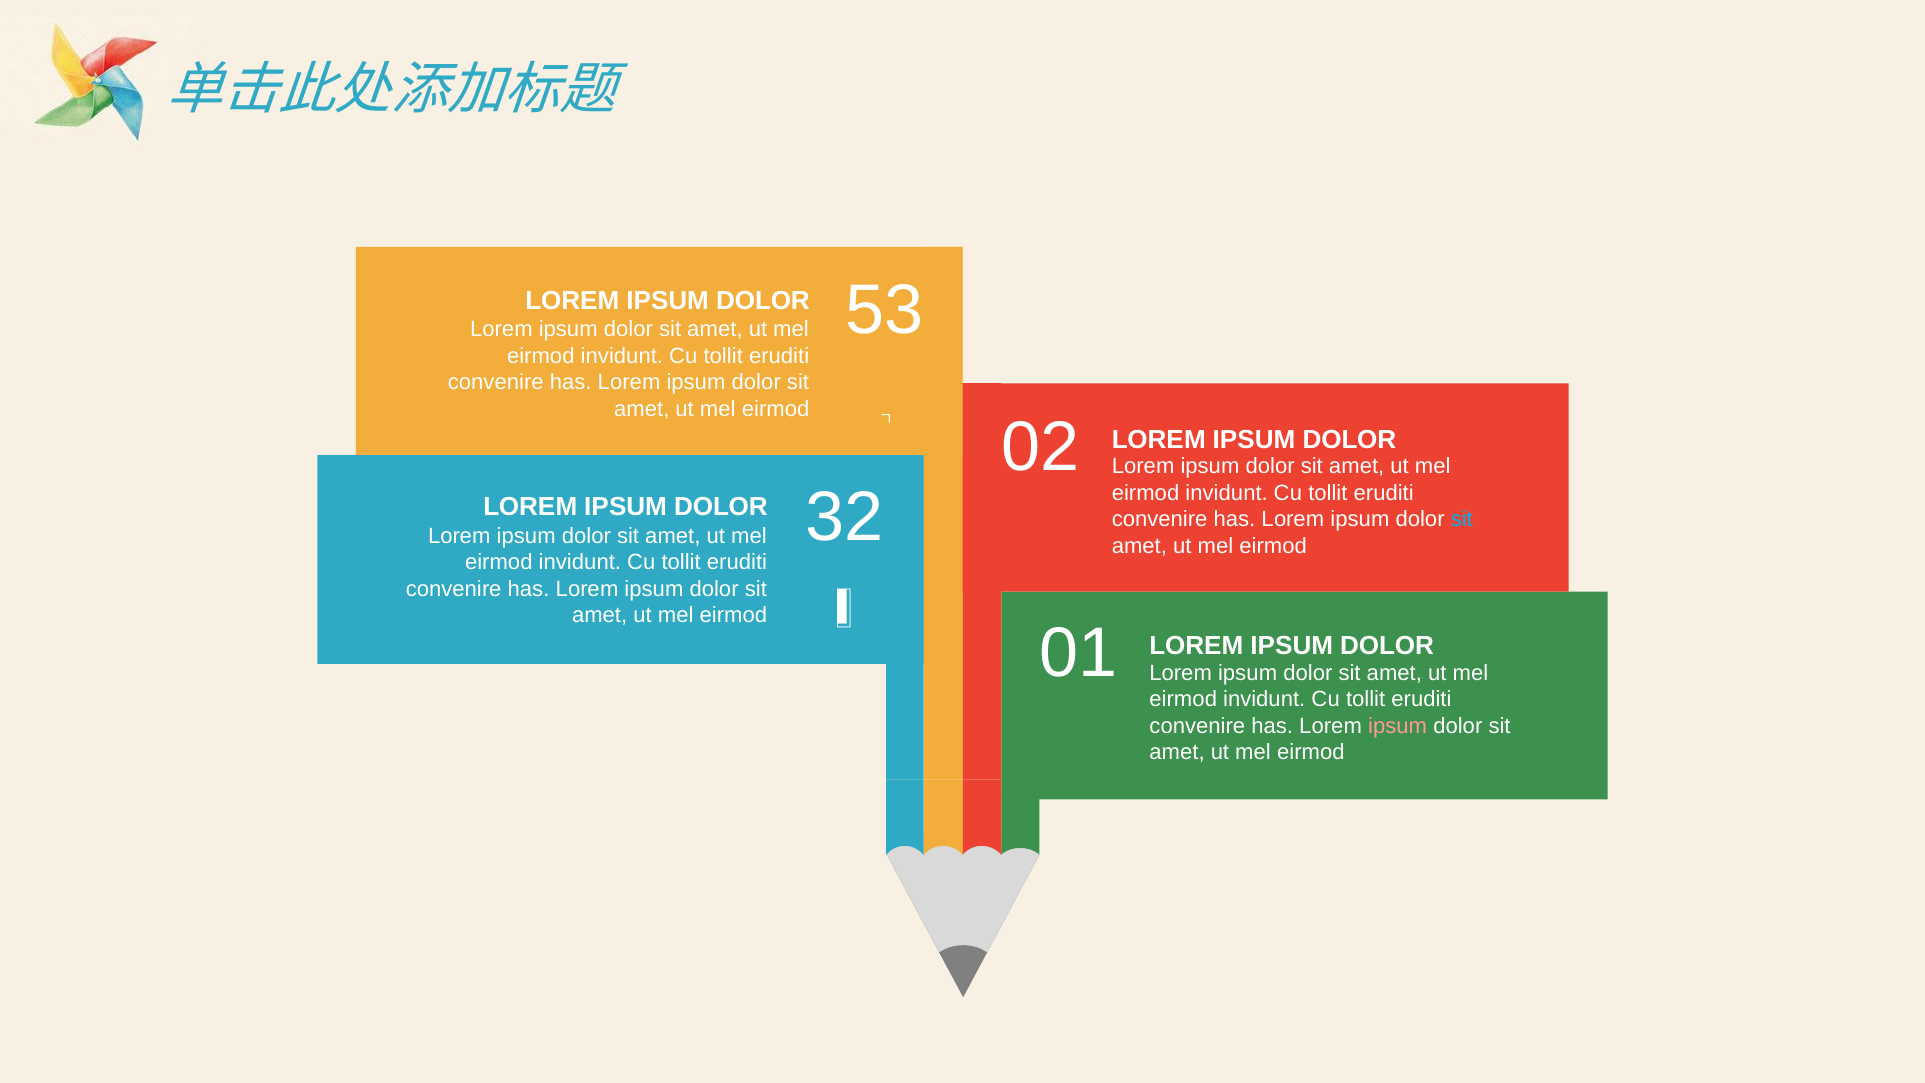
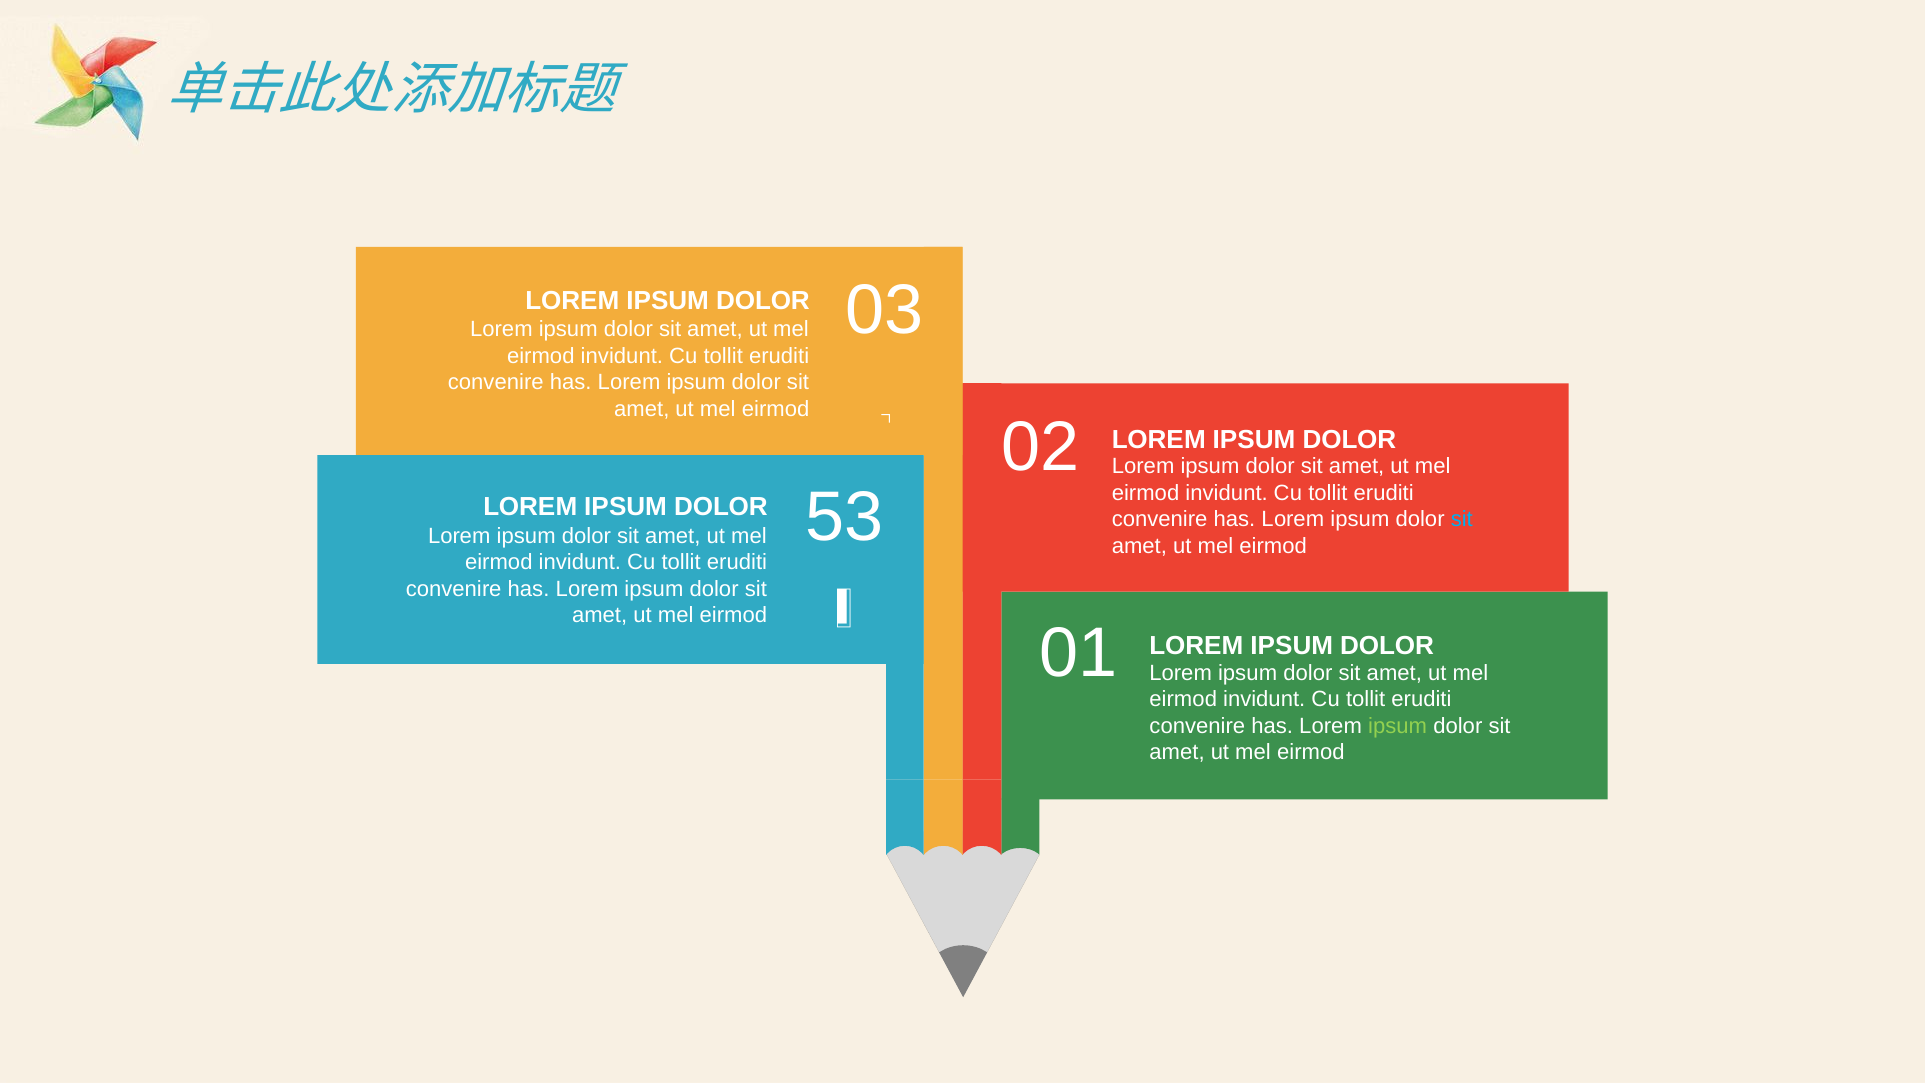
53: 53 -> 03
32: 32 -> 53
ipsum at (1398, 726) colour: pink -> light green
